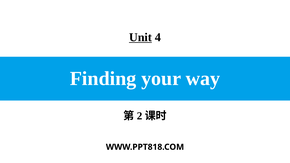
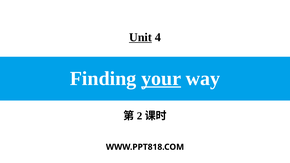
your underline: none -> present
